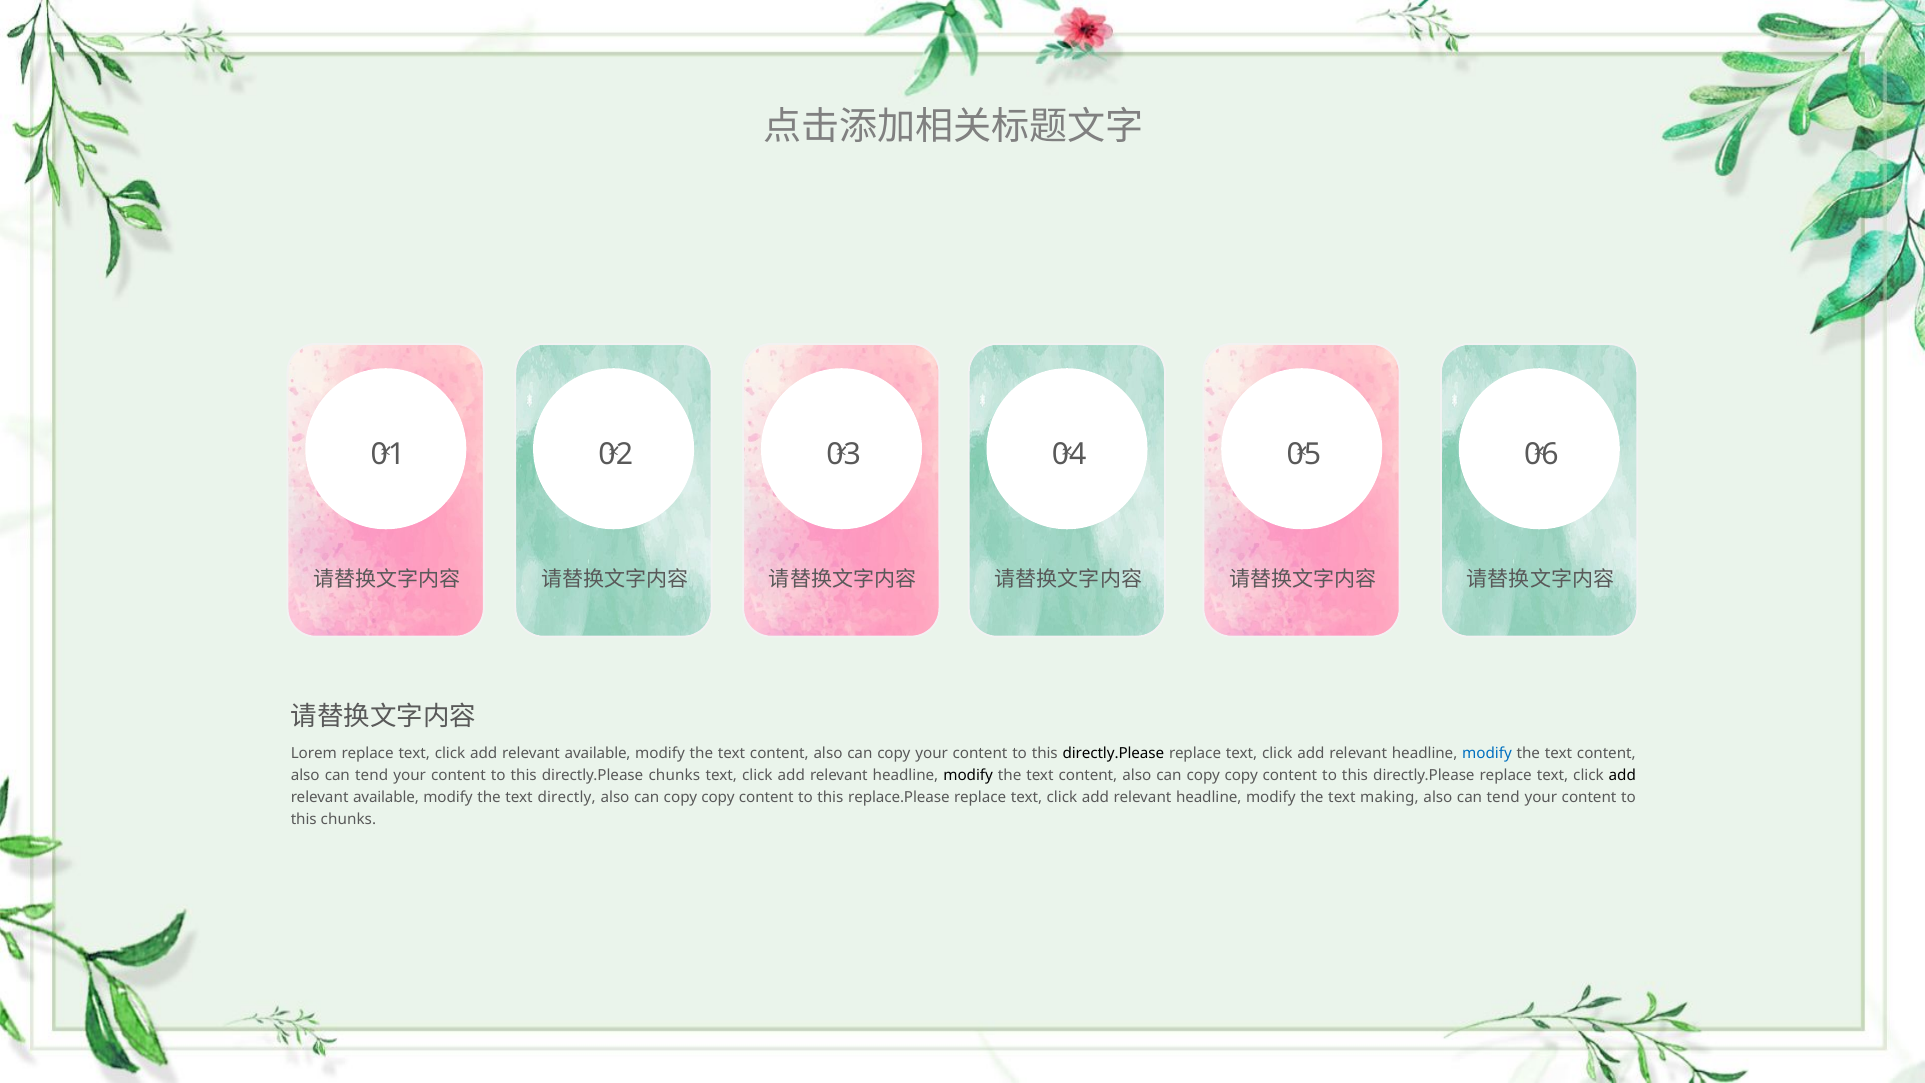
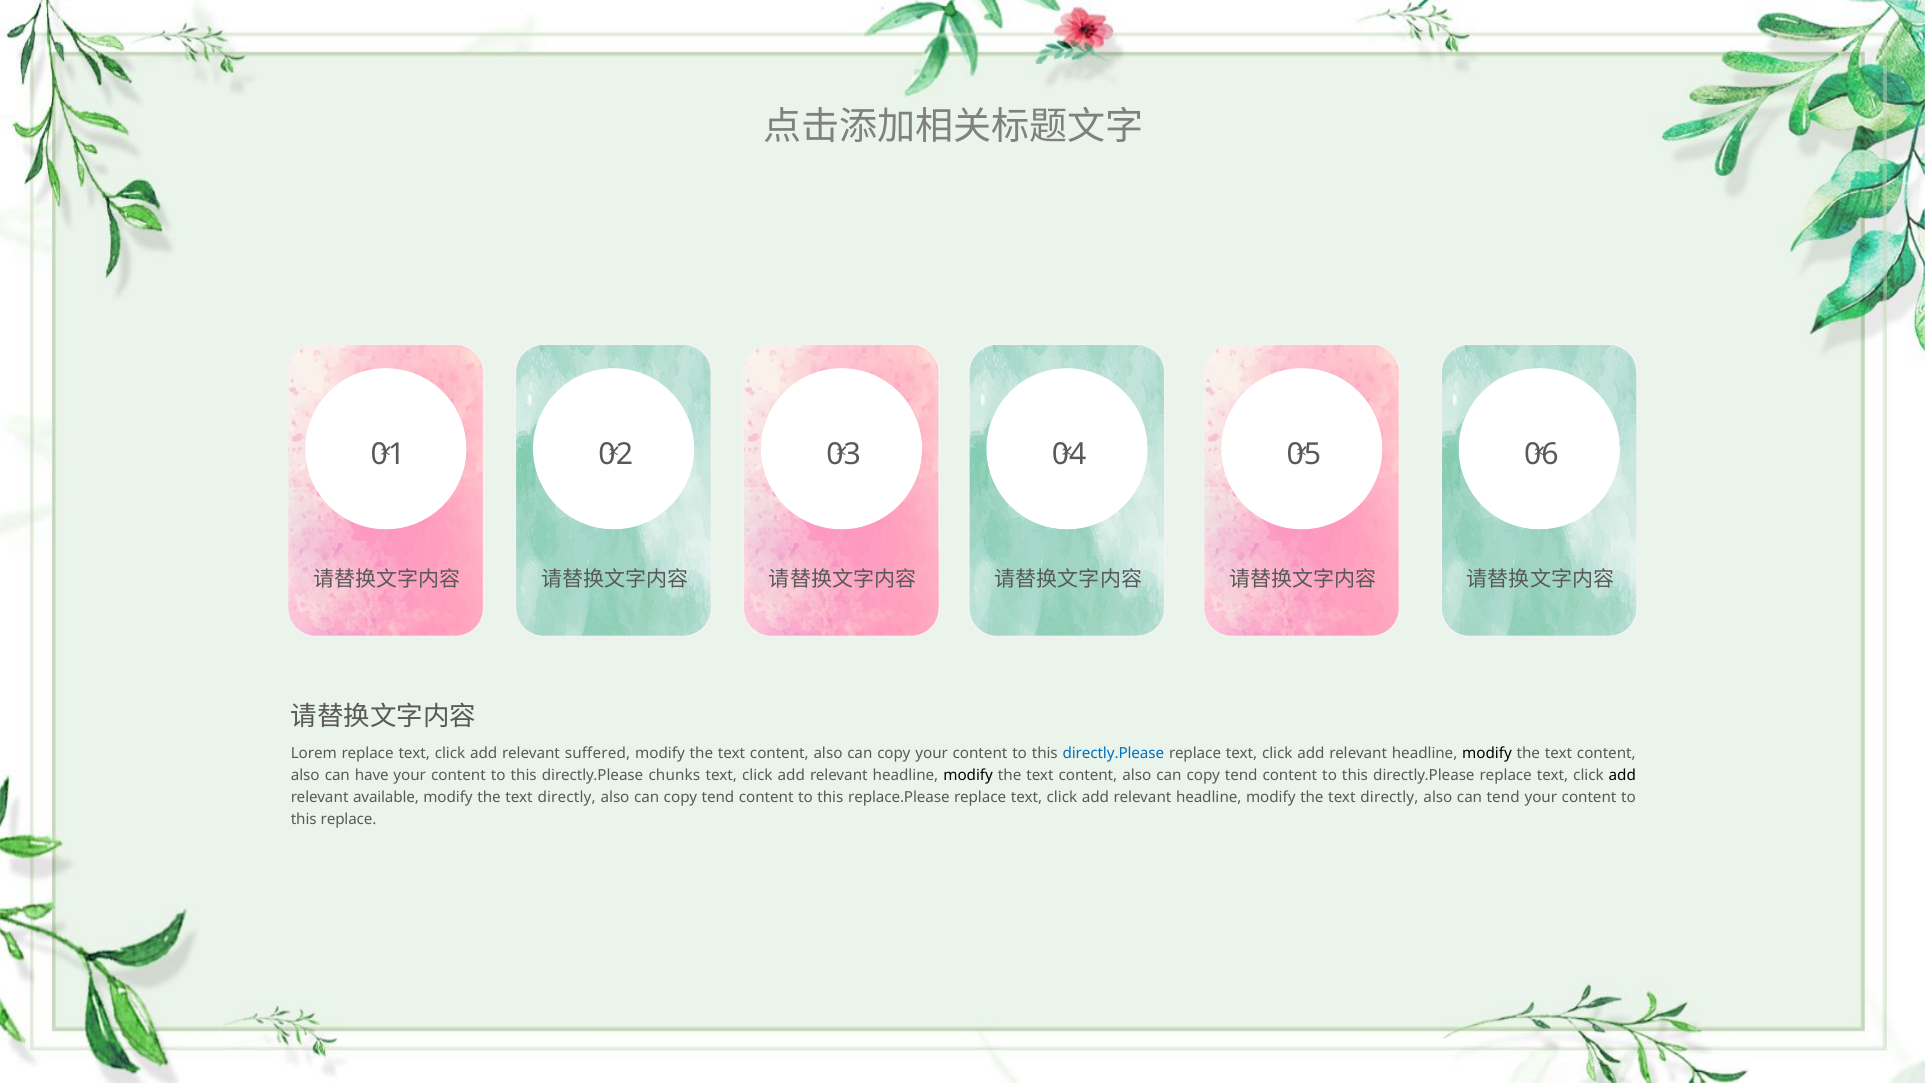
available at (598, 753): available -> suffered
directly.Please at (1113, 753) colour: black -> blue
modify at (1487, 753) colour: blue -> black
tend at (372, 775): tend -> have
copy at (1241, 775): copy -> tend
copy at (718, 797): copy -> tend
making at (1389, 797): making -> directly
this chunks: chunks -> replace
